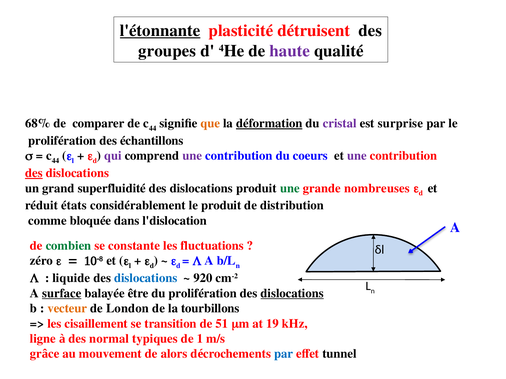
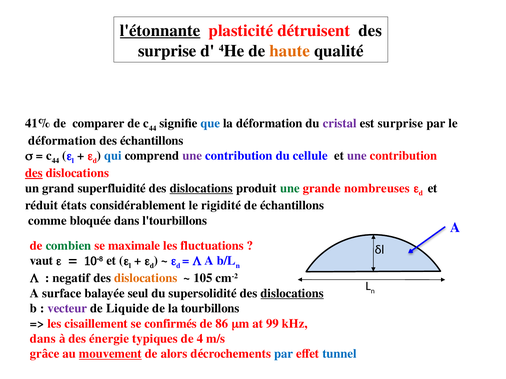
groupes at (167, 51): groupes -> surprise
haute colour: purple -> orange
68%: 68% -> 41%
que colour: orange -> blue
déformation at (269, 124) underline: present -> none
prolifération at (62, 141): prolifération -> déformation
qui colour: purple -> blue
coeurs: coeurs -> cellule
dislocations at (201, 188) underline: none -> present
le produit: produit -> rigidité
de distribution: distribution -> échantillons
l'dislocation: l'dislocation -> l'tourbillons
constante: constante -> maximale
zéro: zéro -> vaut
liquide: liquide -> negatif
dislocations at (146, 278) colour: blue -> orange
920: 920 -> 105
surface underline: present -> none
être: être -> seul
du prolifération: prolifération -> supersolidité
vecteur colour: orange -> purple
London: London -> Liquide
transition: transition -> confirmés
51: 51 -> 86
19: 19 -> 99
ligne at (43, 339): ligne -> dans
normal: normal -> énergie
1: 1 -> 4
mouvement underline: none -> present
tunnel colour: black -> blue
